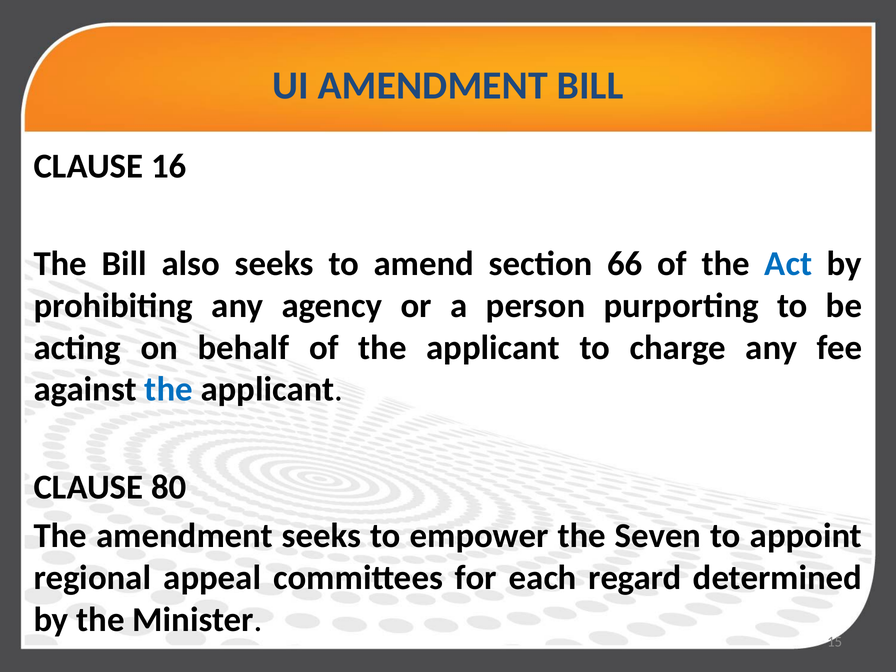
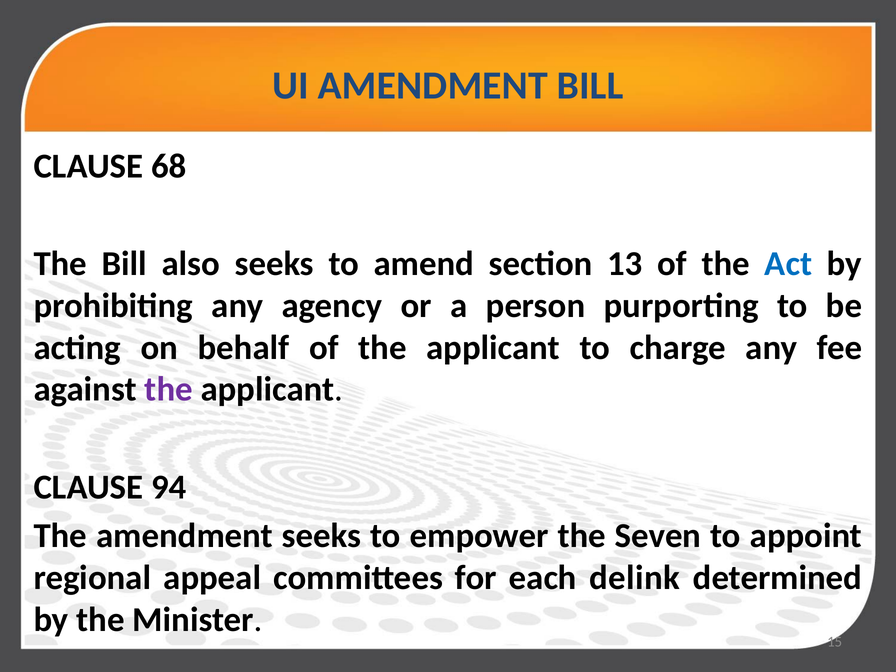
16: 16 -> 68
66: 66 -> 13
the at (169, 389) colour: blue -> purple
80: 80 -> 94
regard: regard -> delink
